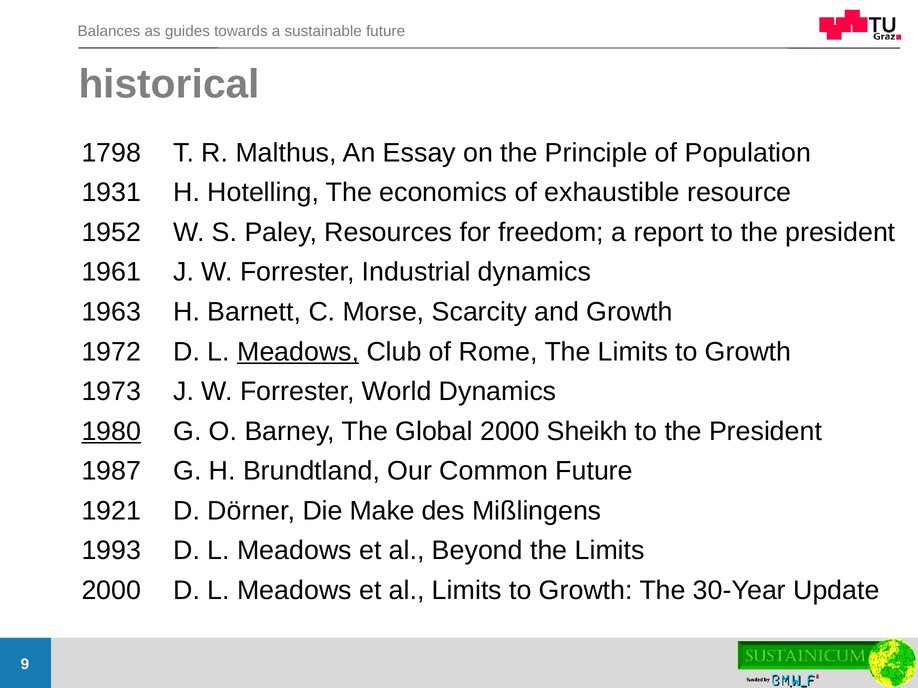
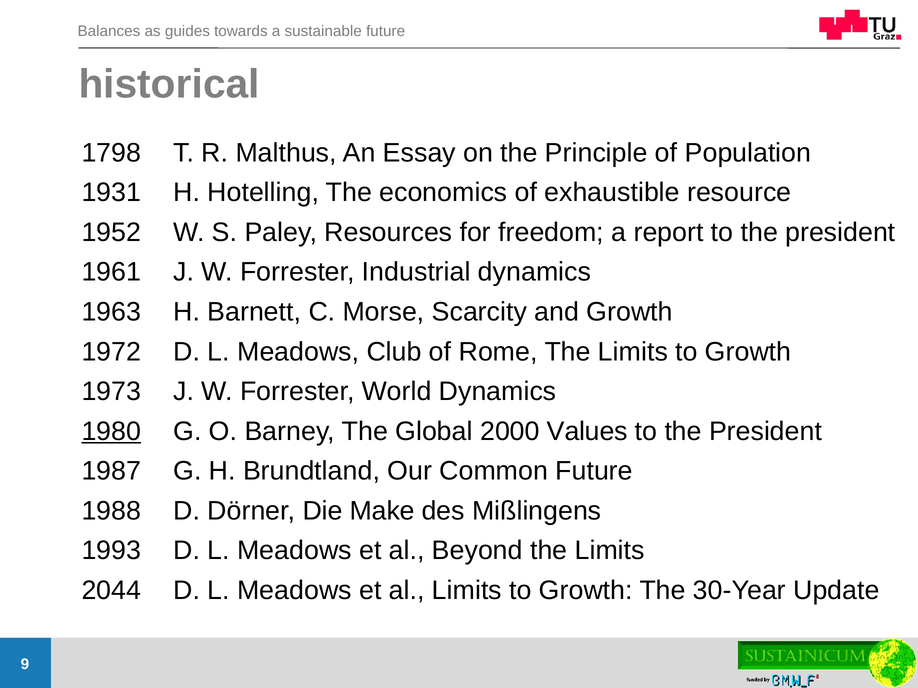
Meadows at (298, 352) underline: present -> none
Sheikh: Sheikh -> Values
1921: 1921 -> 1988
2000 at (111, 591): 2000 -> 2044
